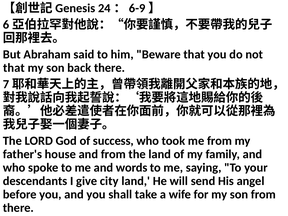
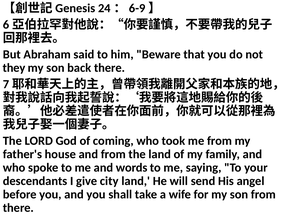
that at (14, 68): that -> they
success: success -> coming
